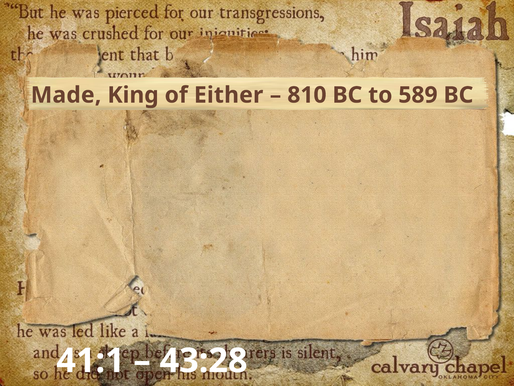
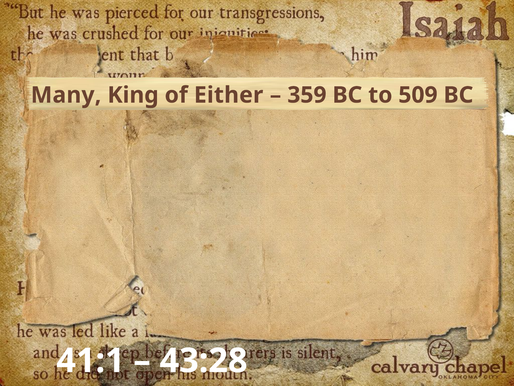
Made: Made -> Many
810: 810 -> 359
589: 589 -> 509
